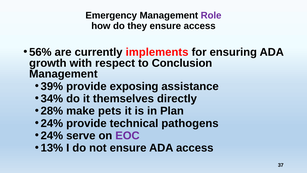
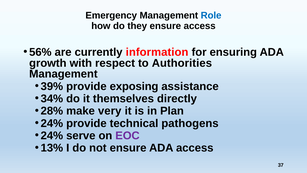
Role colour: purple -> blue
implements: implements -> information
Conclusion: Conclusion -> Authorities
pets: pets -> very
